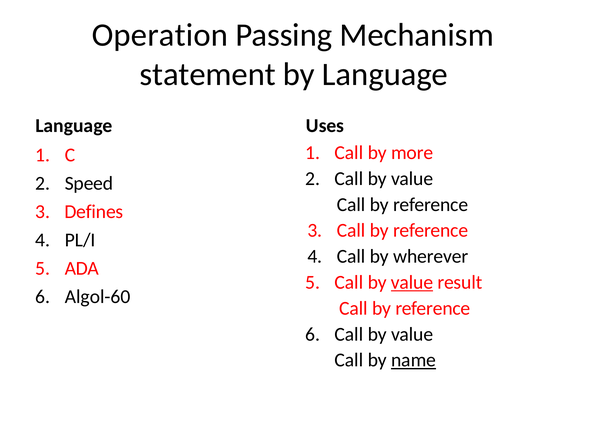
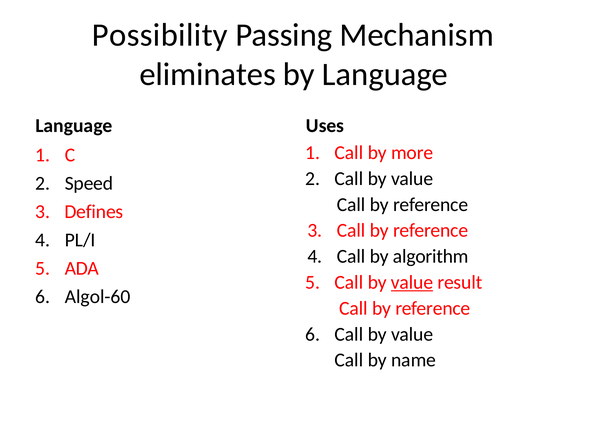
Operation: Operation -> Possibility
statement: statement -> eliminates
wherever: wherever -> algorithm
name underline: present -> none
